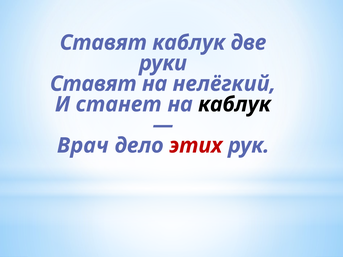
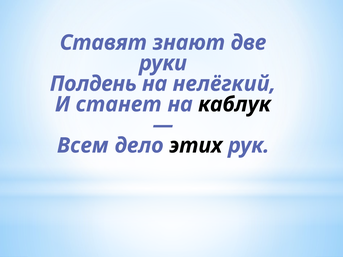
Ставят каблук: каблук -> знают
Ставят at (93, 84): Ставят -> Полдень
Врач: Врач -> Всем
этих colour: red -> black
